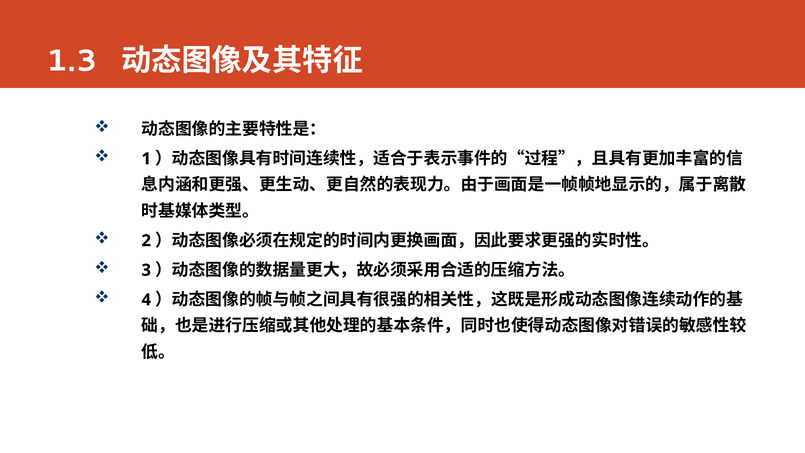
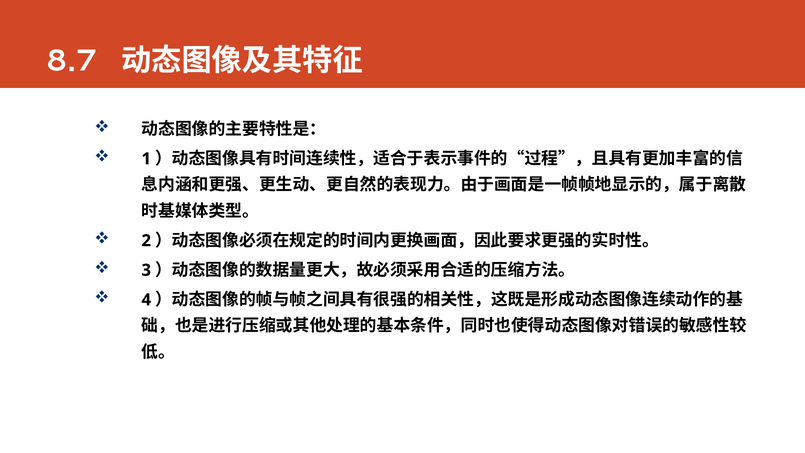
1.3: 1.3 -> 8.7
